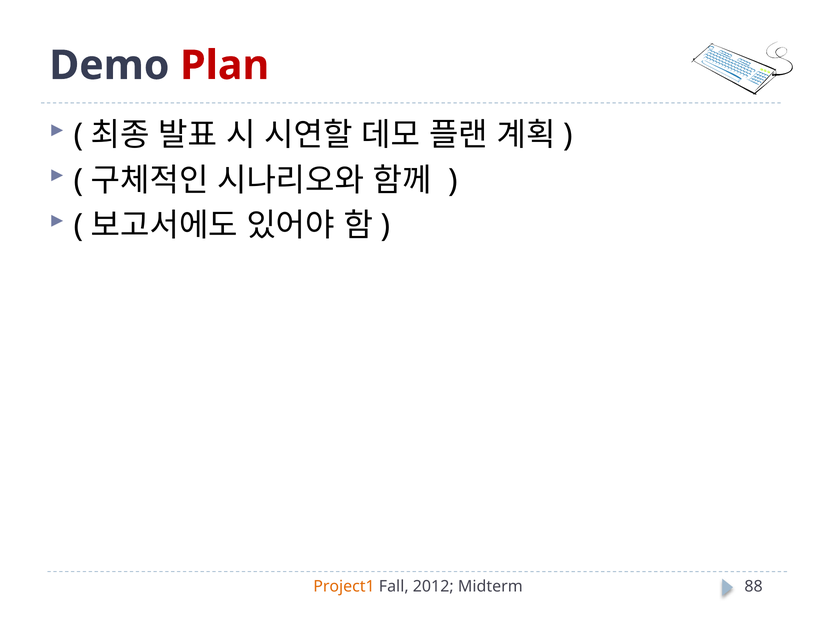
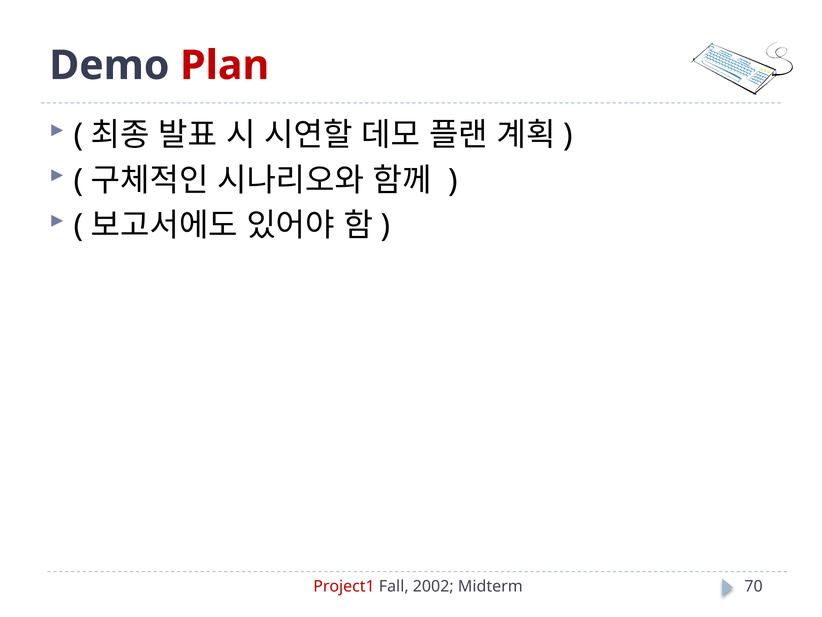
Project1 colour: orange -> red
2012: 2012 -> 2002
88: 88 -> 70
